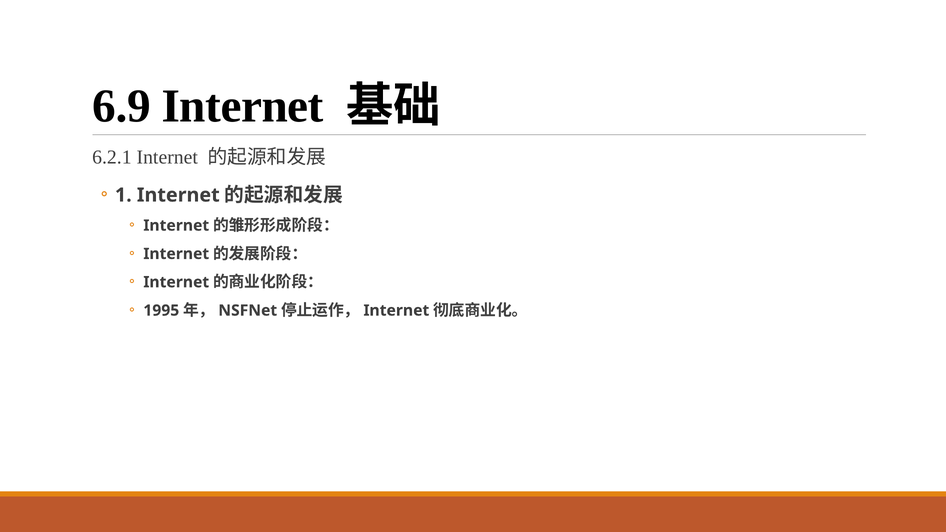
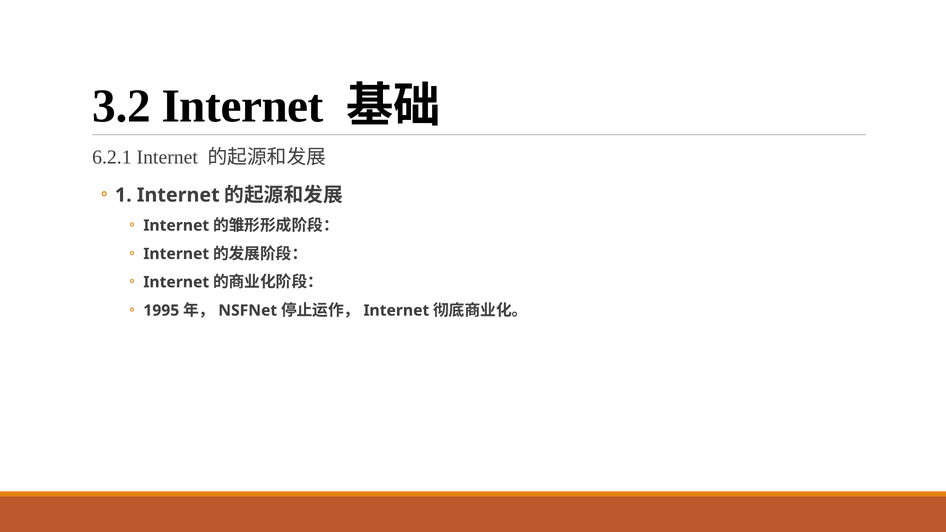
6.9: 6.9 -> 3.2
